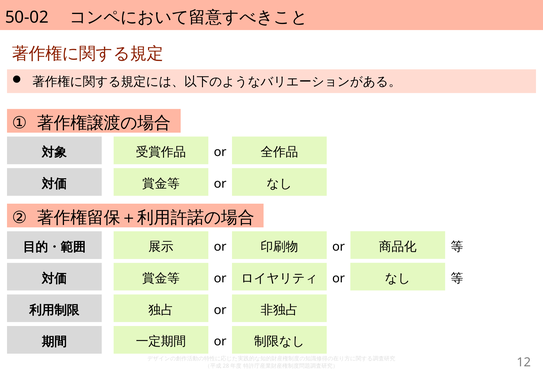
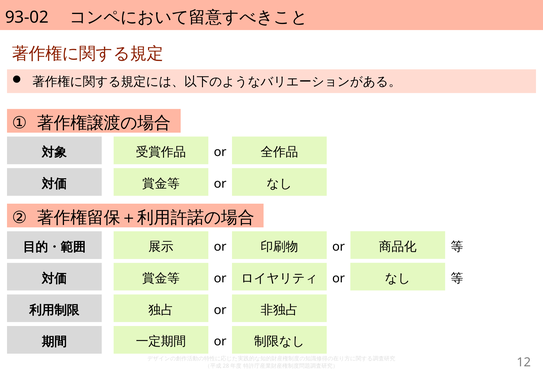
50-02: 50-02 -> 93-02
